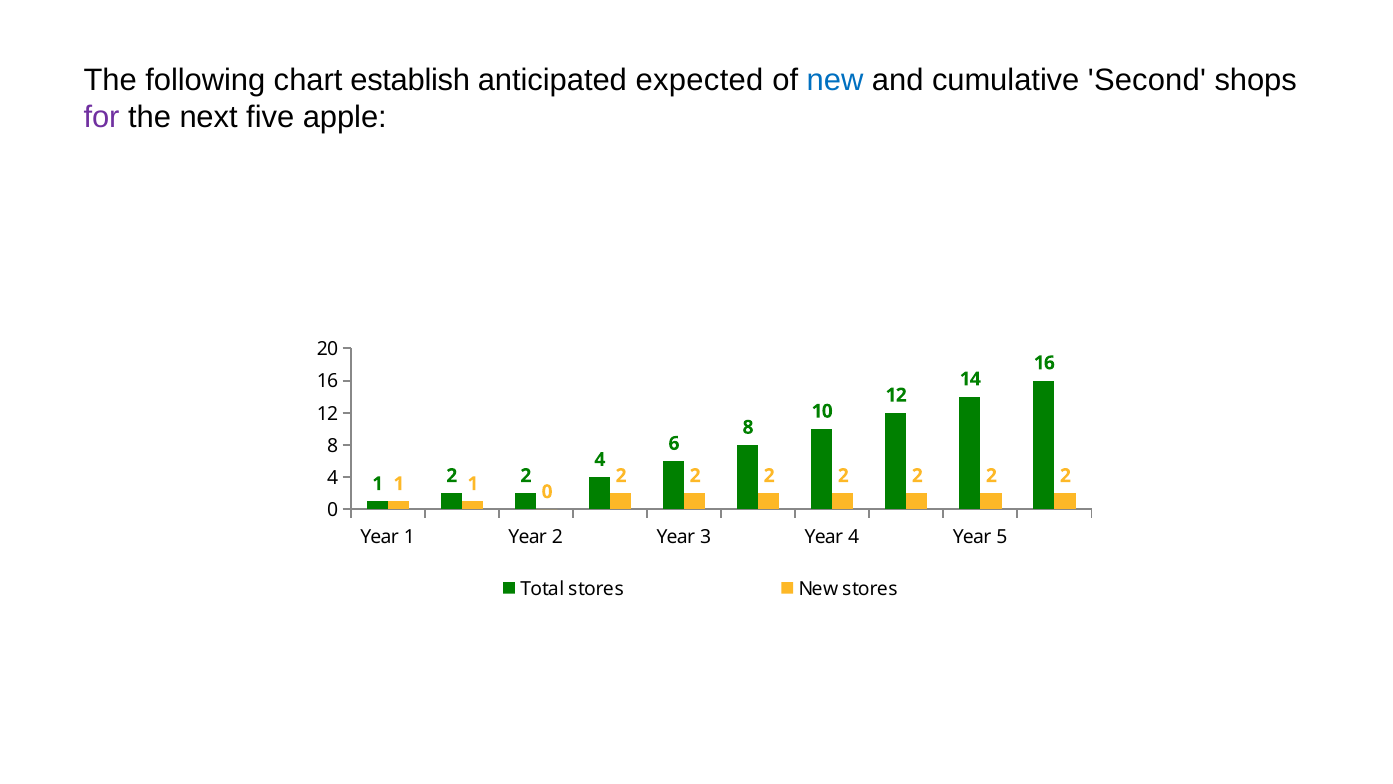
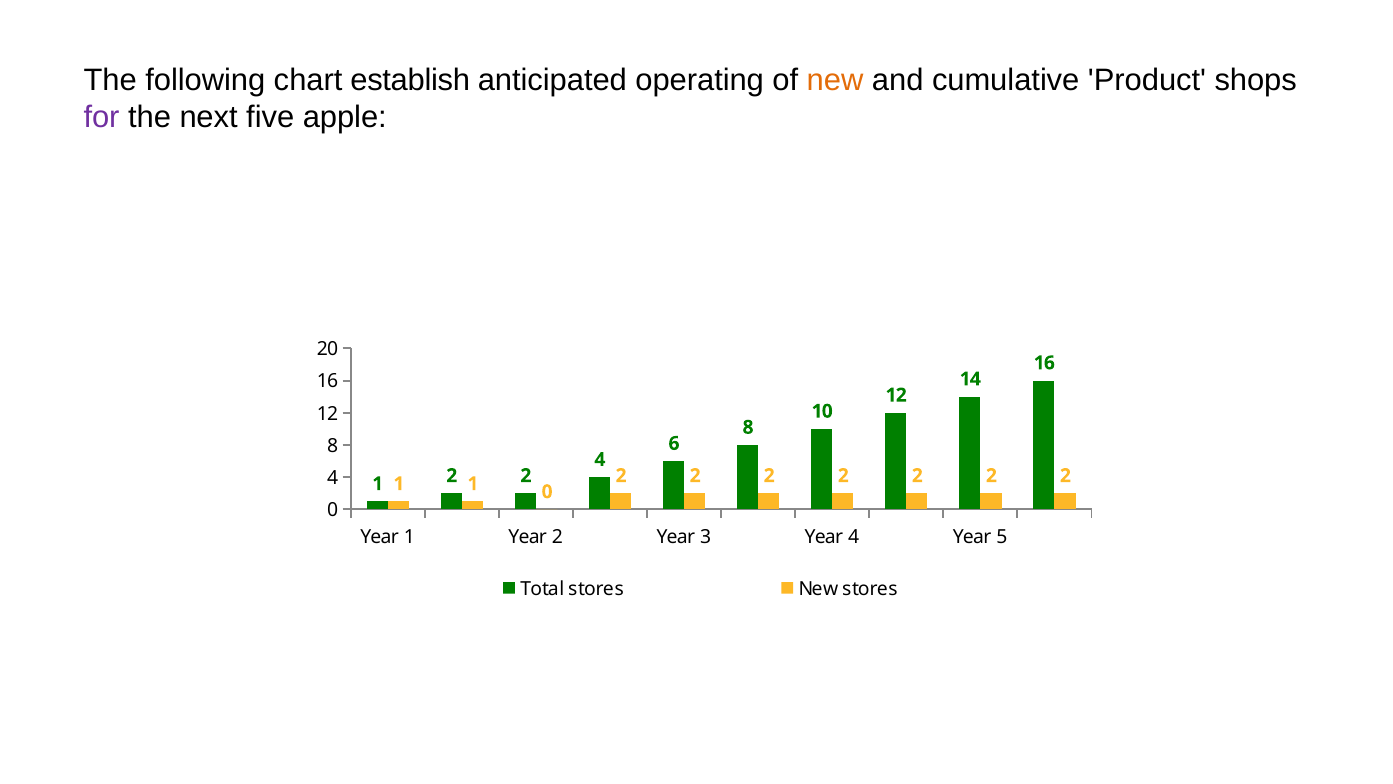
expected: expected -> operating
new at (835, 80) colour: blue -> orange
Second: Second -> Product
